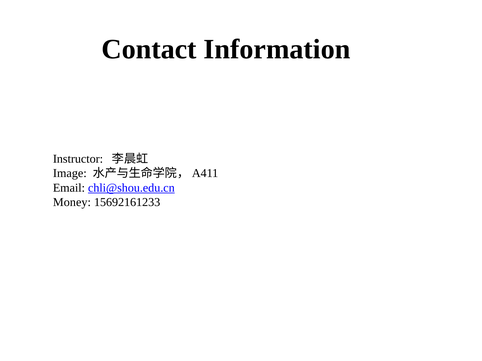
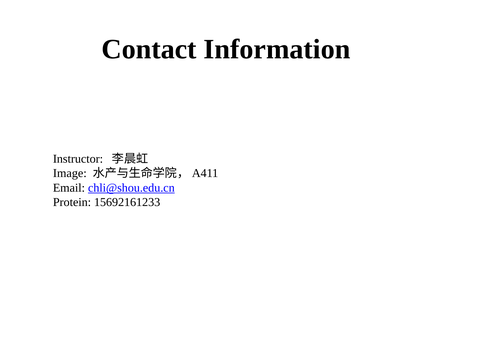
Money: Money -> Protein
